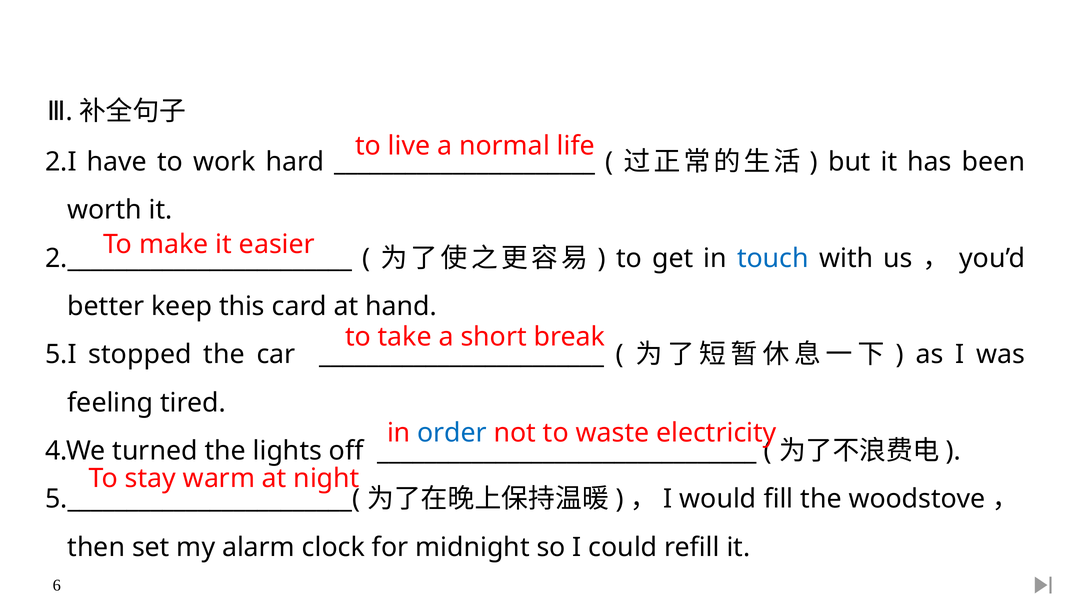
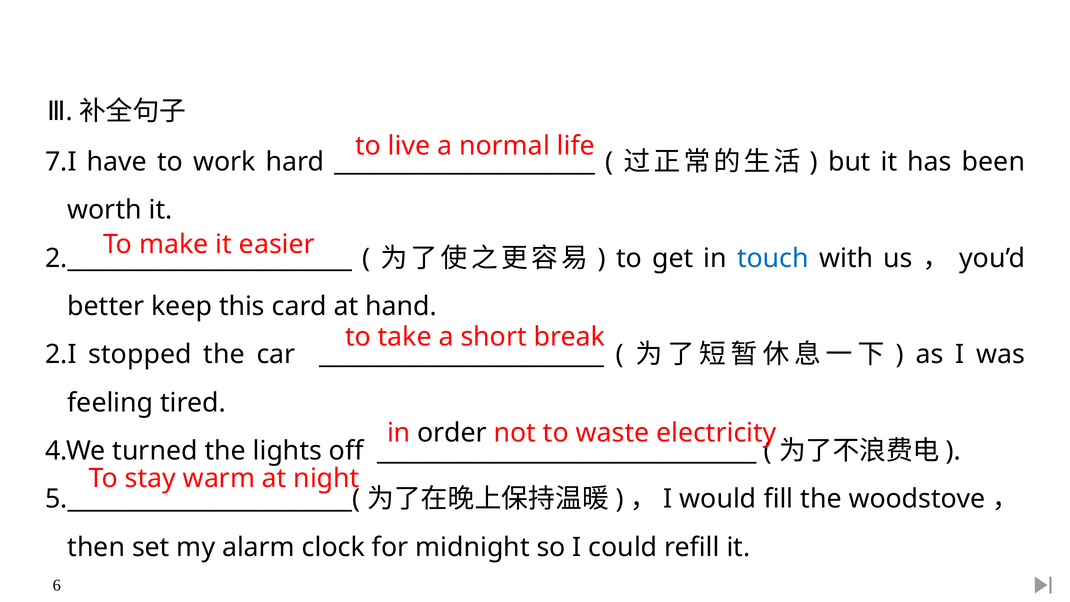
2.I: 2.I -> 7.I
5.I: 5.I -> 2.I
order colour: blue -> black
